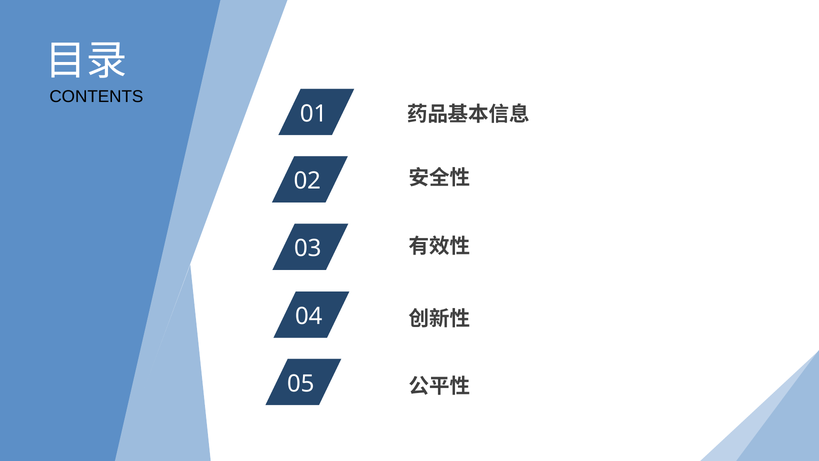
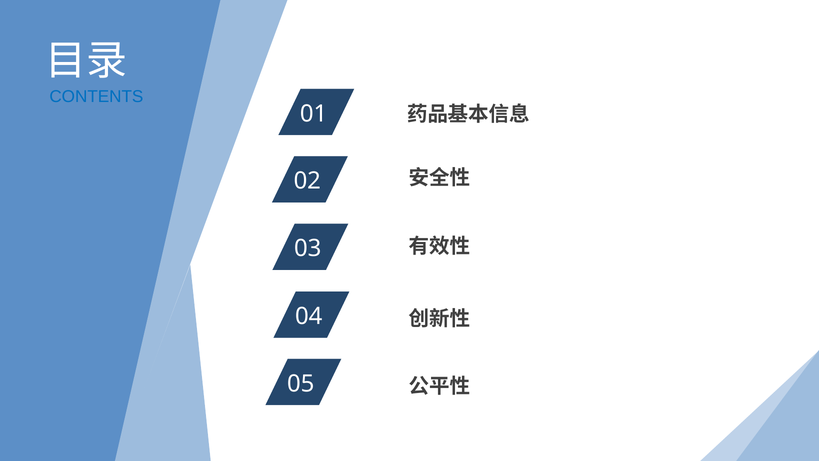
CONTENTS colour: black -> blue
